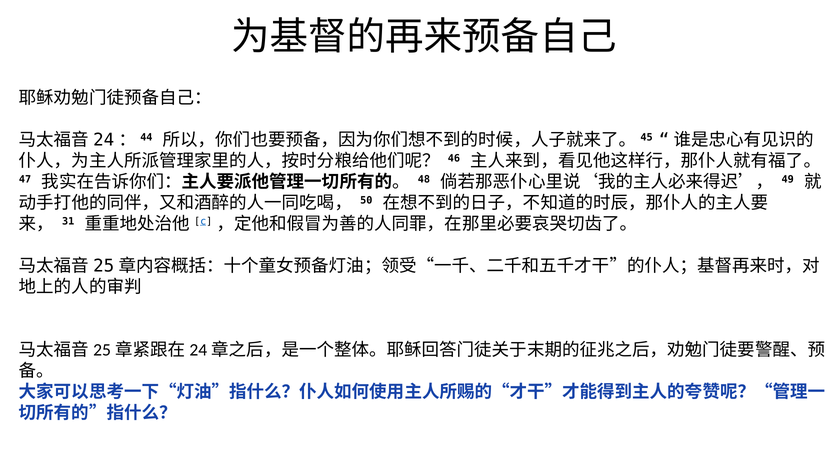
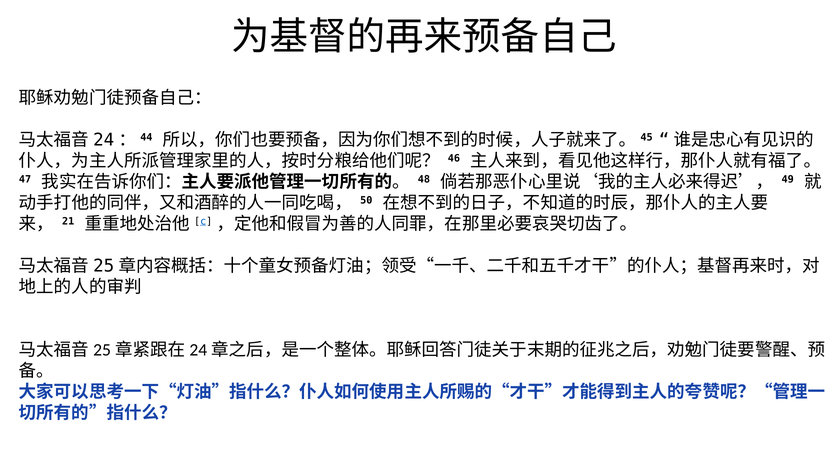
31: 31 -> 21
